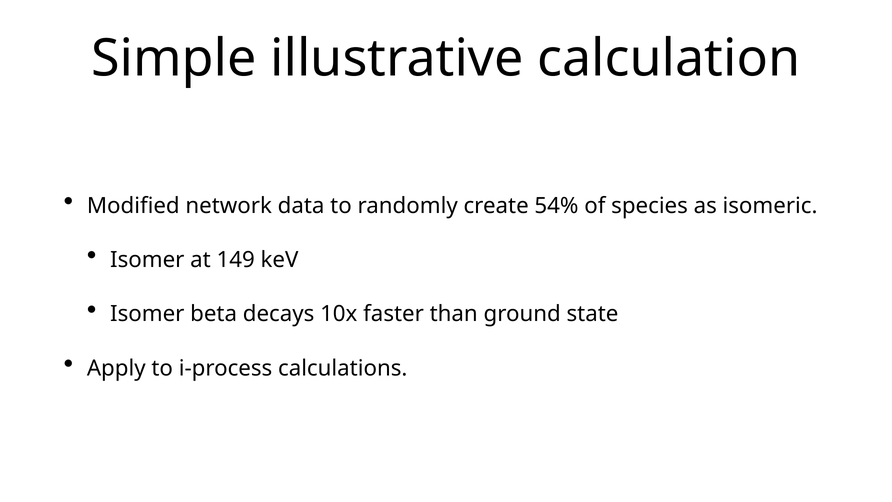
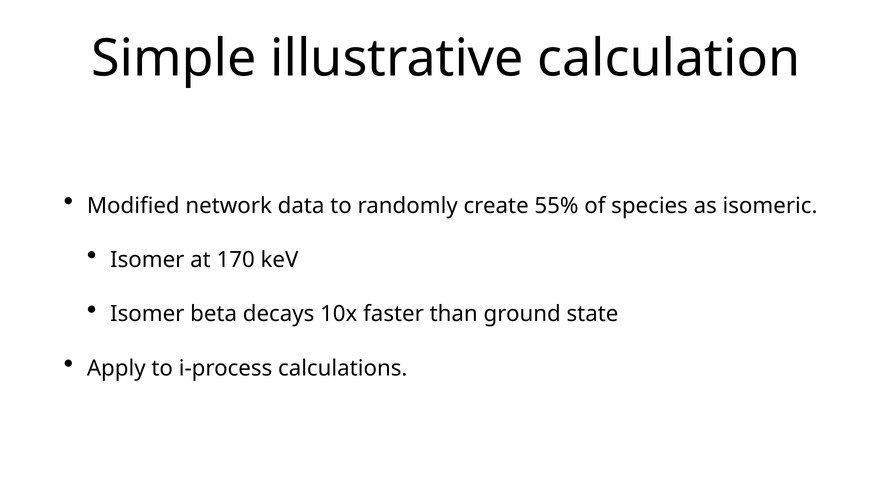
54%: 54% -> 55%
149: 149 -> 170
